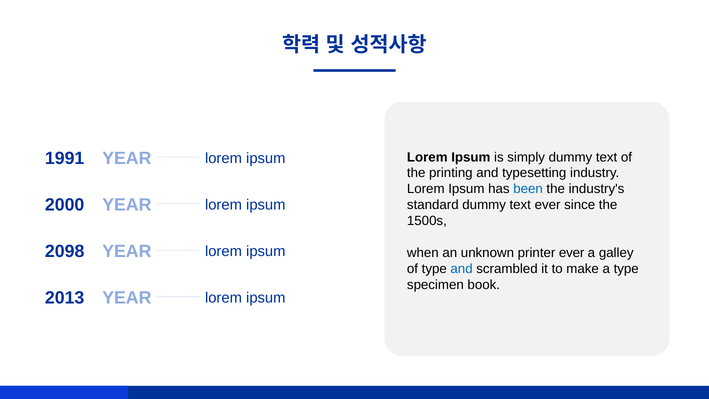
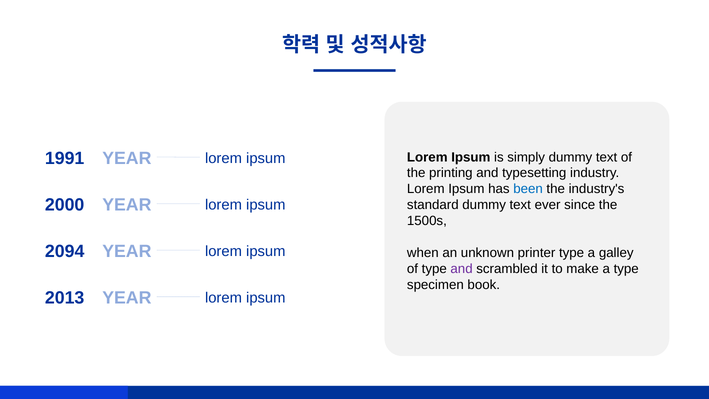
2098: 2098 -> 2094
printer ever: ever -> type
and at (462, 269) colour: blue -> purple
